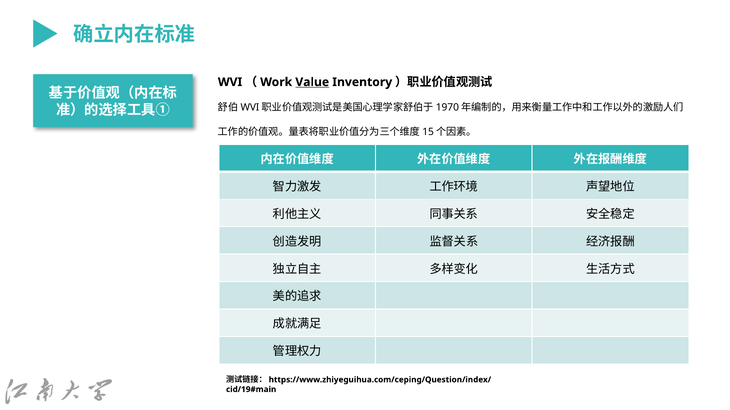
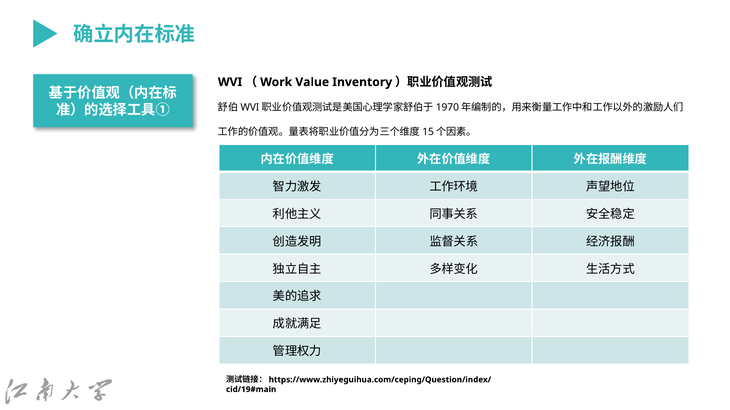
Value underline: present -> none
